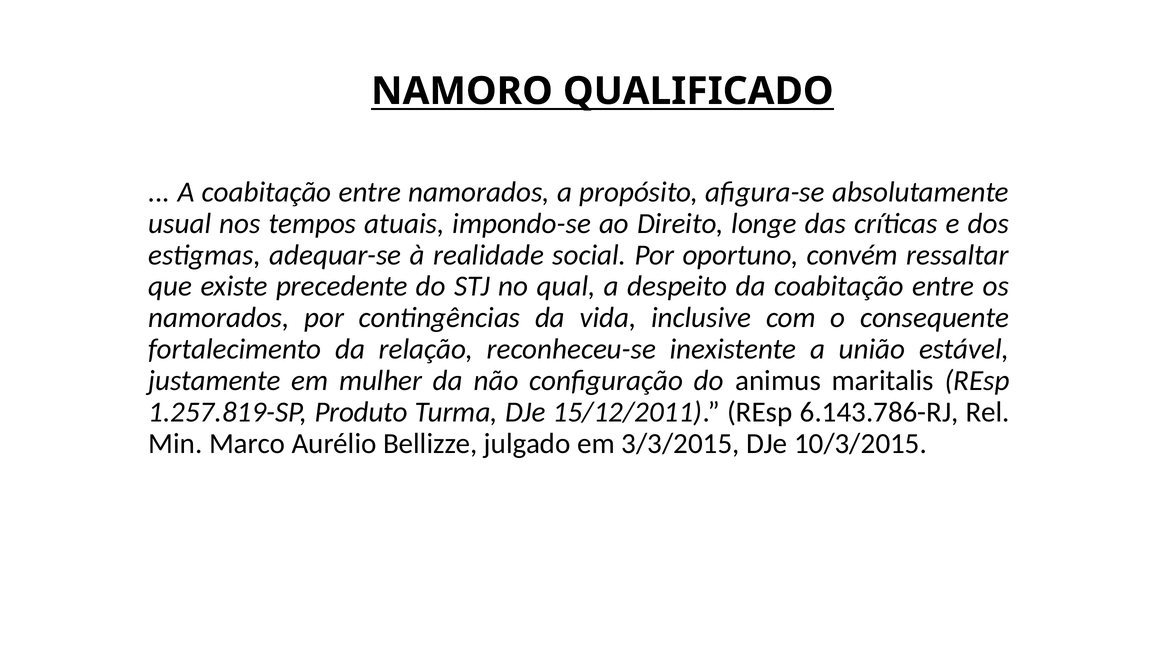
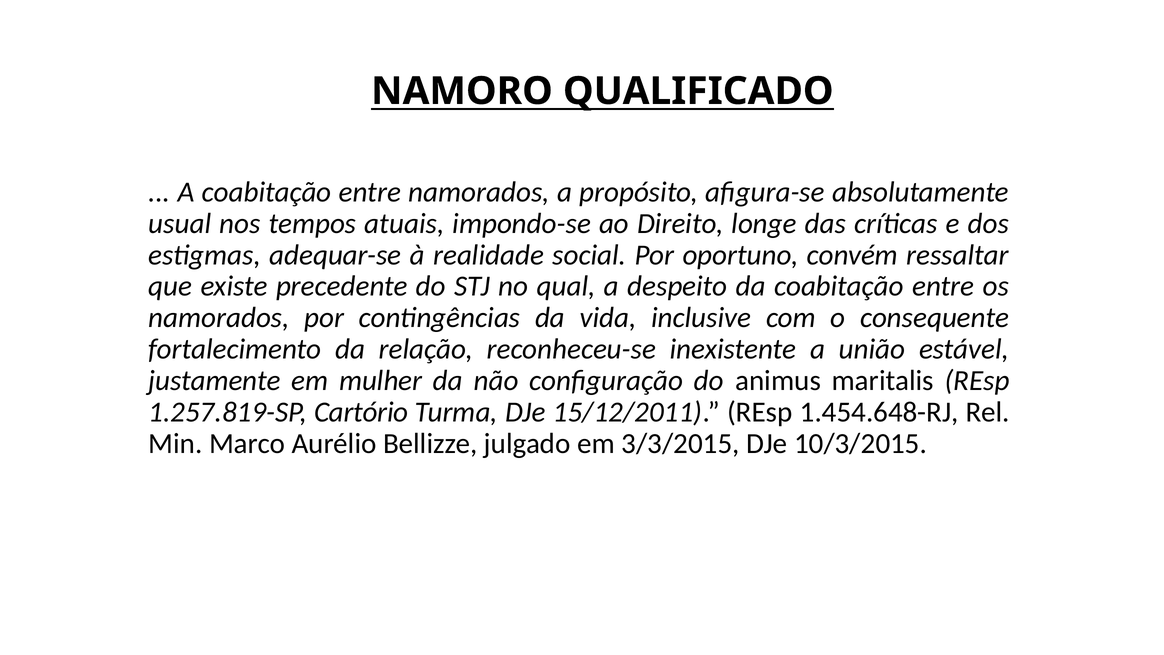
Produto: Produto -> Cartório
6.143.786-RJ: 6.143.786-RJ -> 1.454.648-RJ
